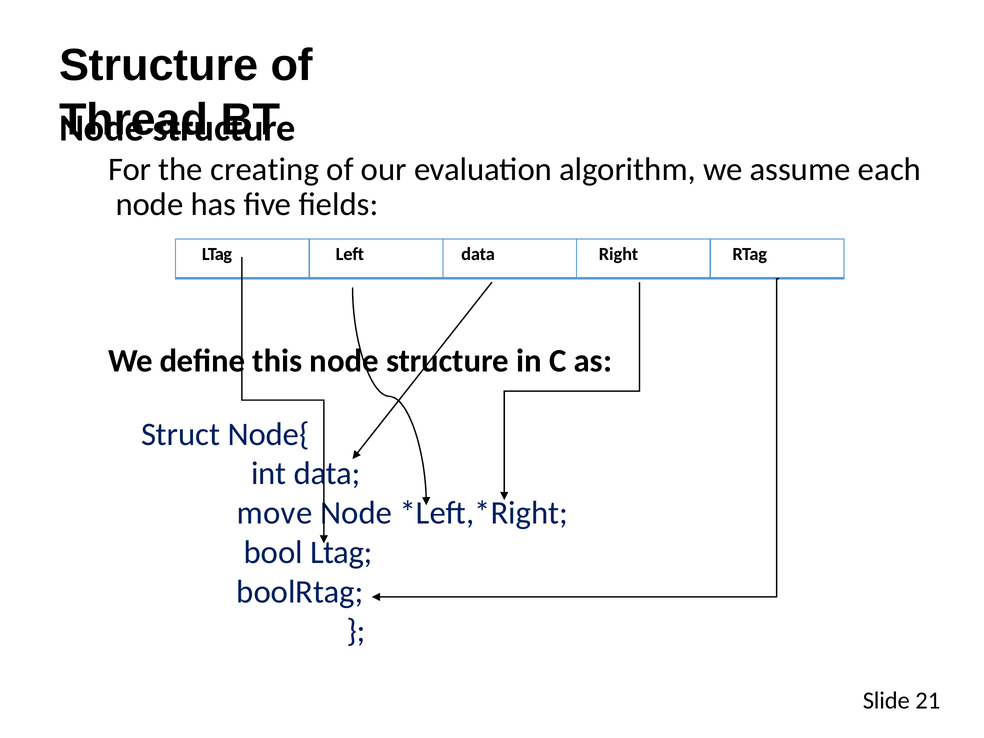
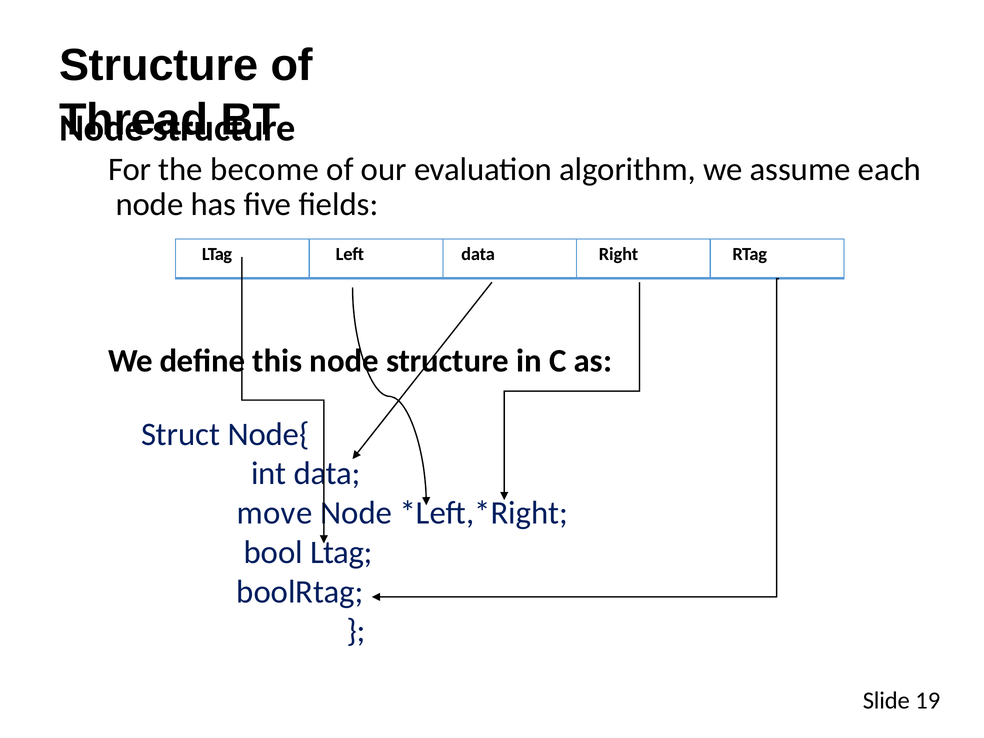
creating: creating -> become
21: 21 -> 19
